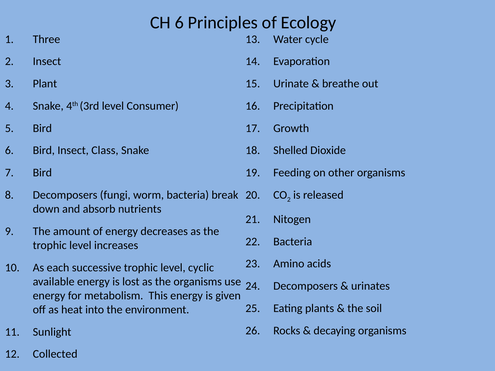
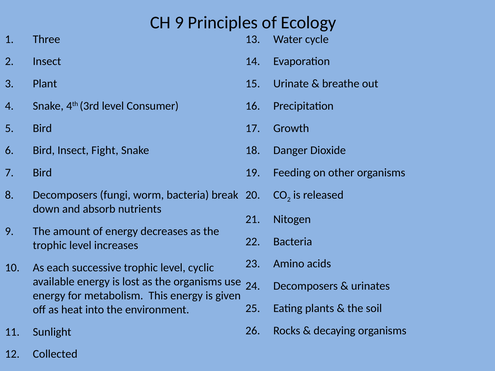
CH 6: 6 -> 9
Class: Class -> Fight
Shelled: Shelled -> Danger
